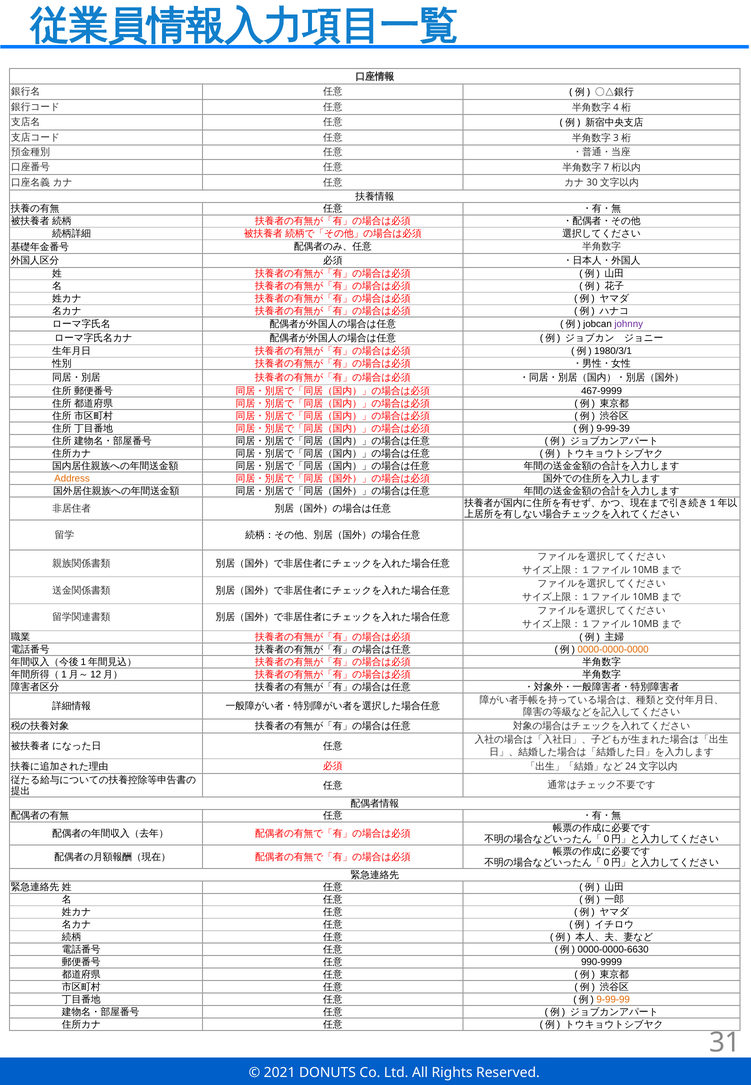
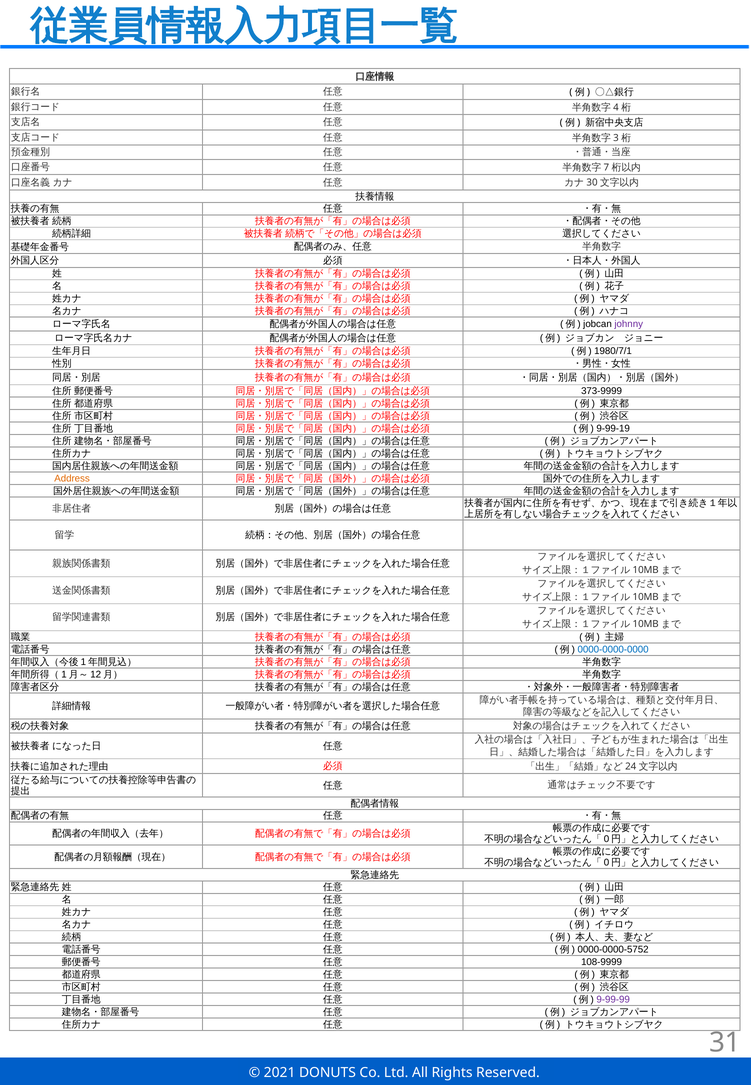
1980/3/1: 1980/3/1 -> 1980/7/1
467-9999: 467-9999 -> 373-9999
9-99-39: 9-99-39 -> 9-99-19
0000-0000-0000 colour: orange -> blue
0000-0000-6630: 0000-0000-6630 -> 0000-0000-5752
990-9999: 990-9999 -> 108-9999
9-99-99 colour: orange -> purple
